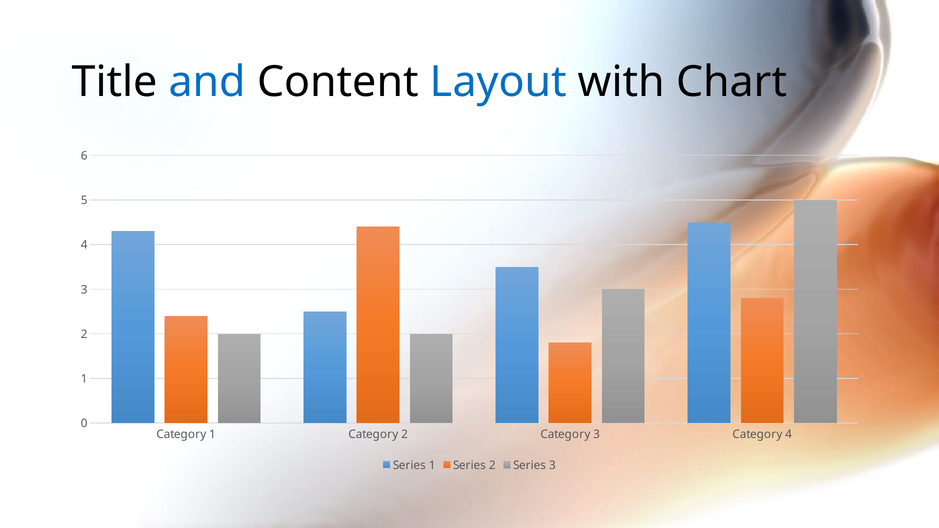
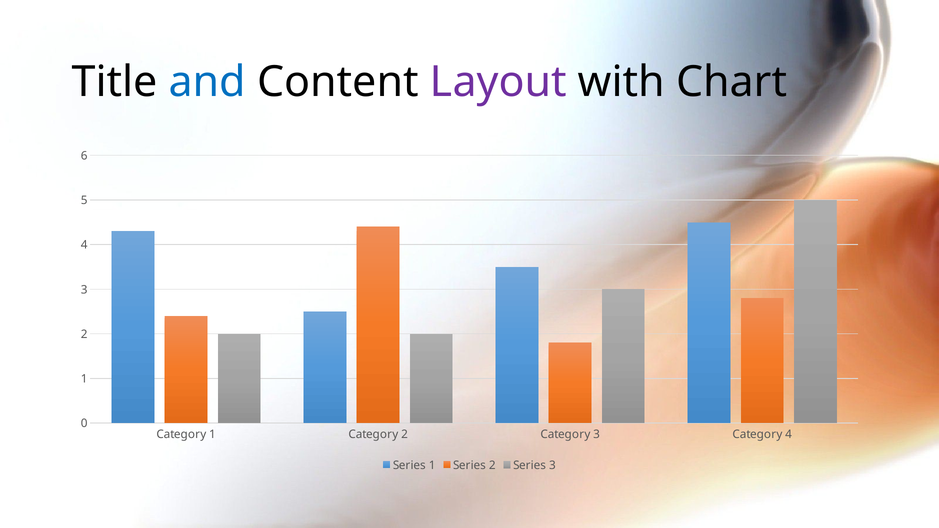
Layout colour: blue -> purple
